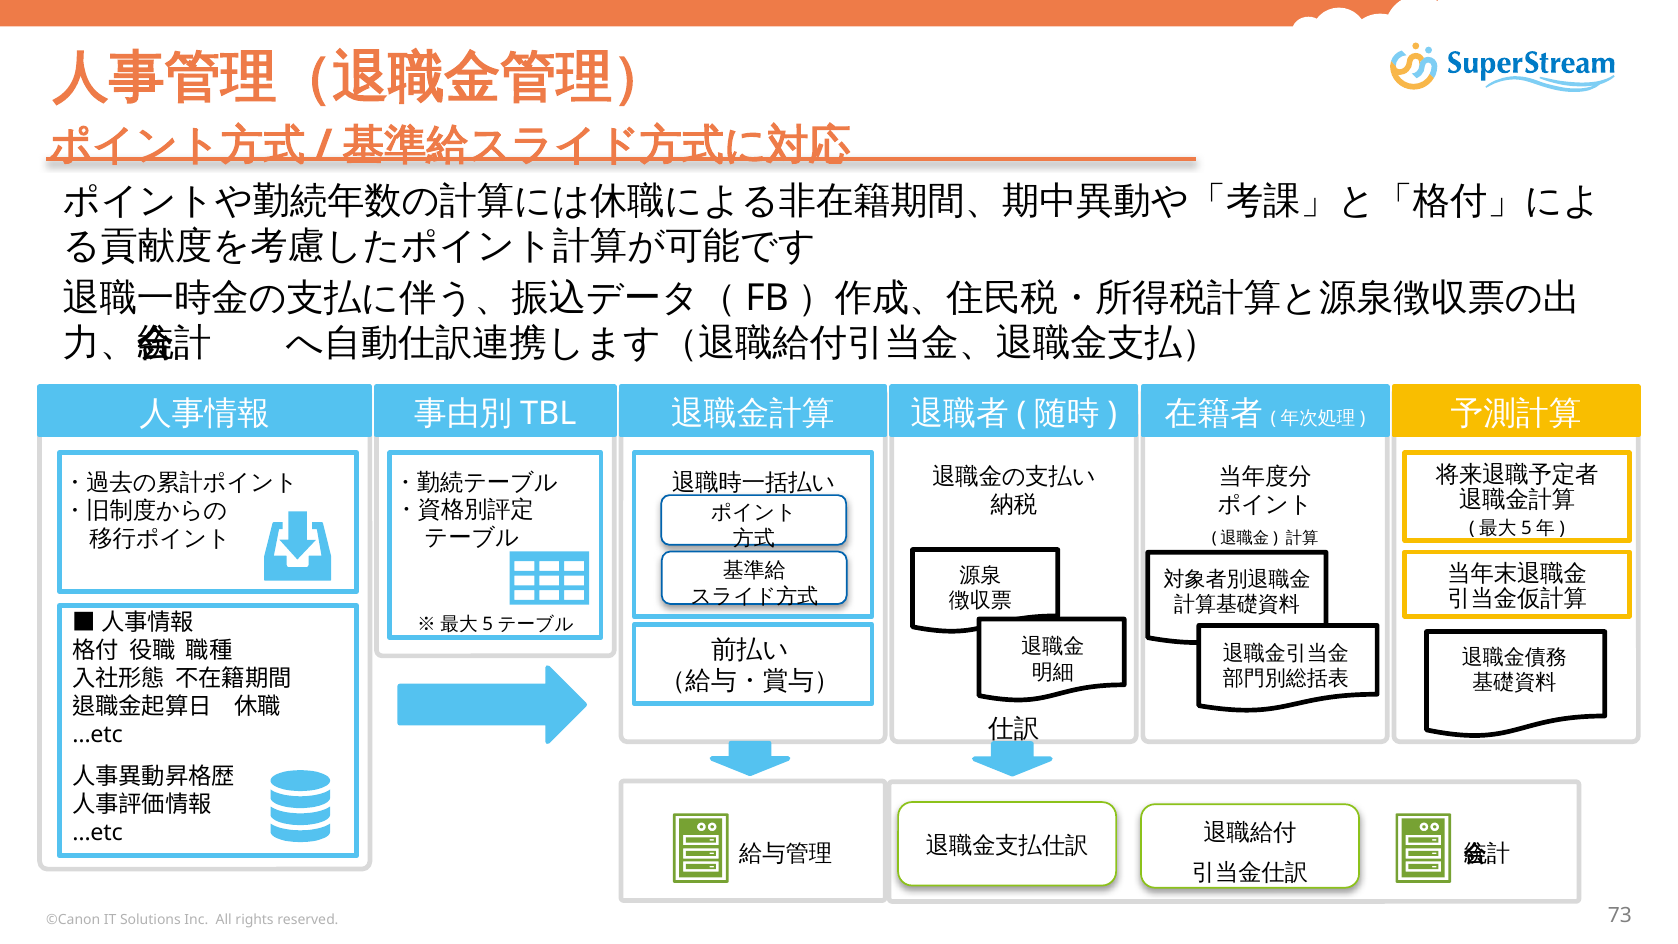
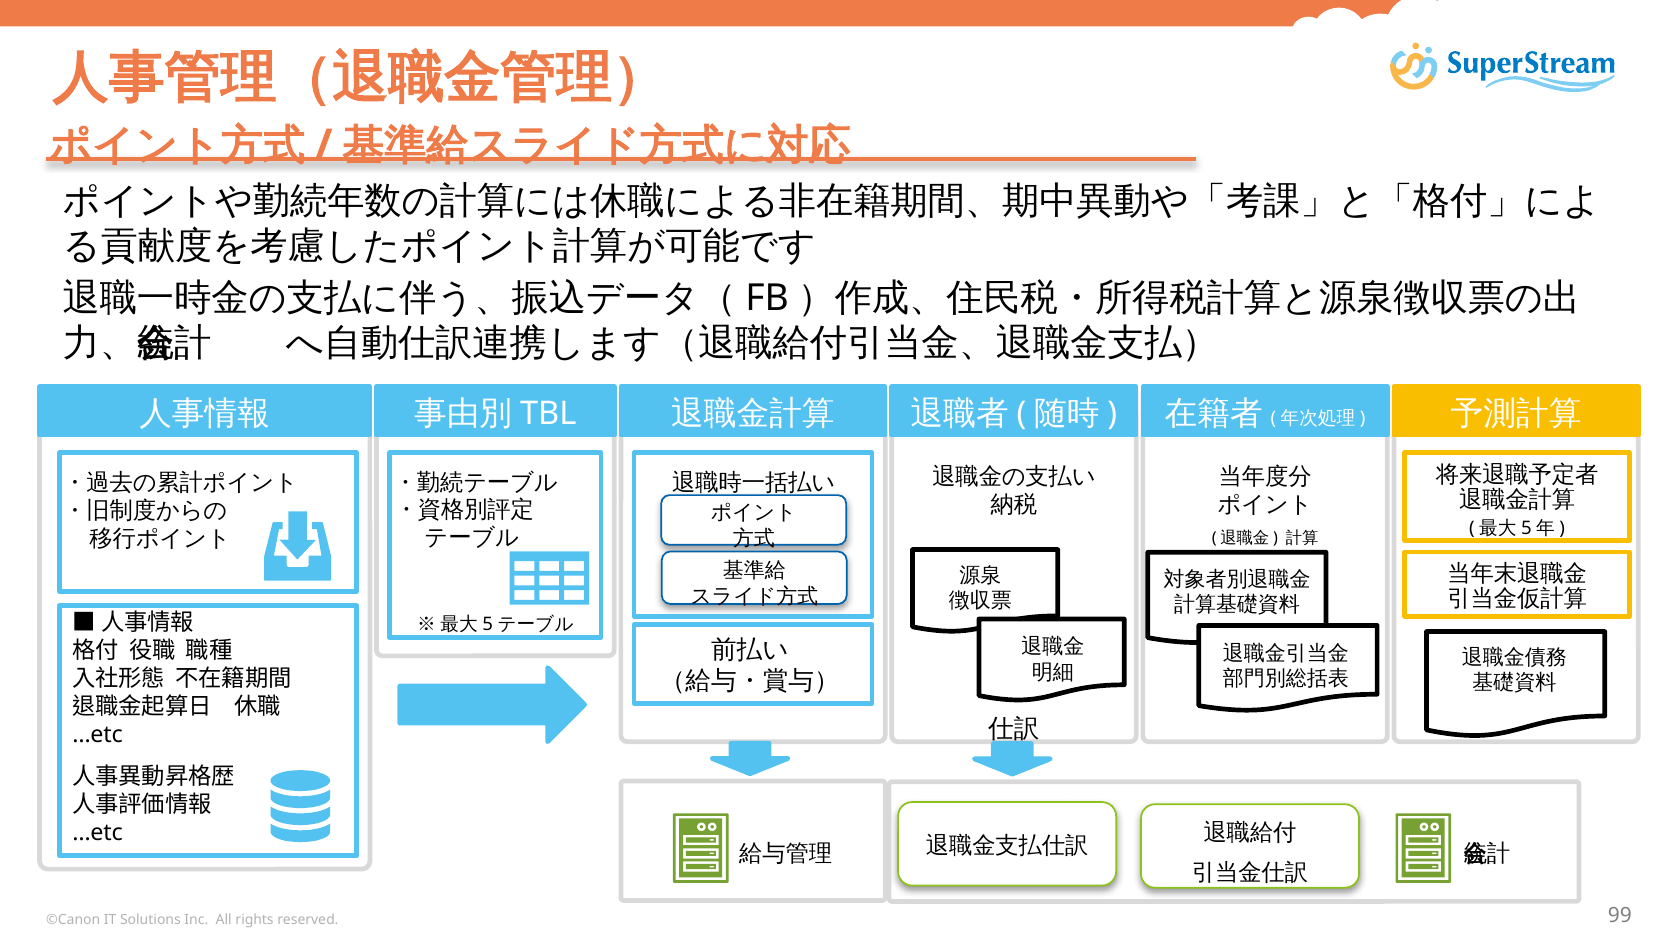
73: 73 -> 99
